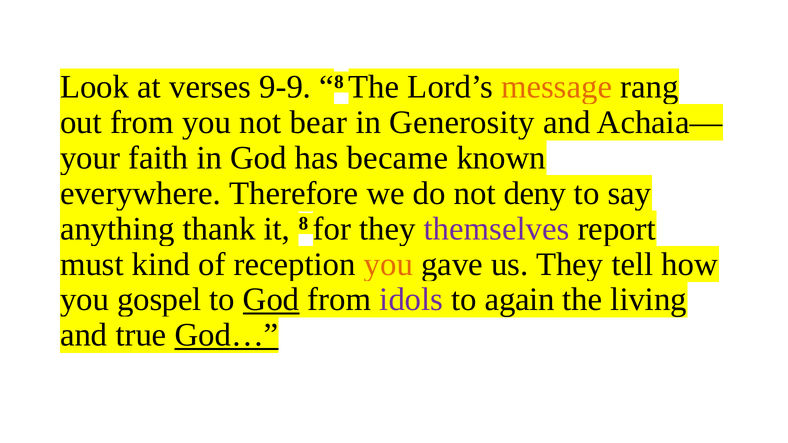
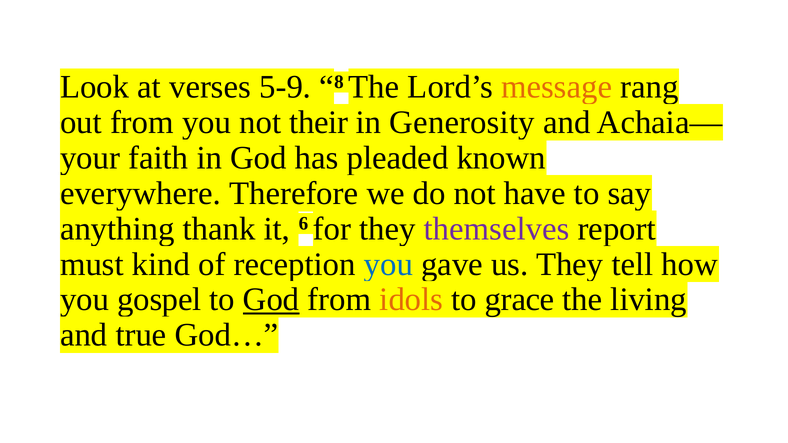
9-9: 9-9 -> 5-9
bear: bear -> their
became: became -> pleaded
deny: deny -> have
it 8: 8 -> 6
you at (388, 264) colour: orange -> blue
idols colour: purple -> orange
again: again -> grace
God… underline: present -> none
